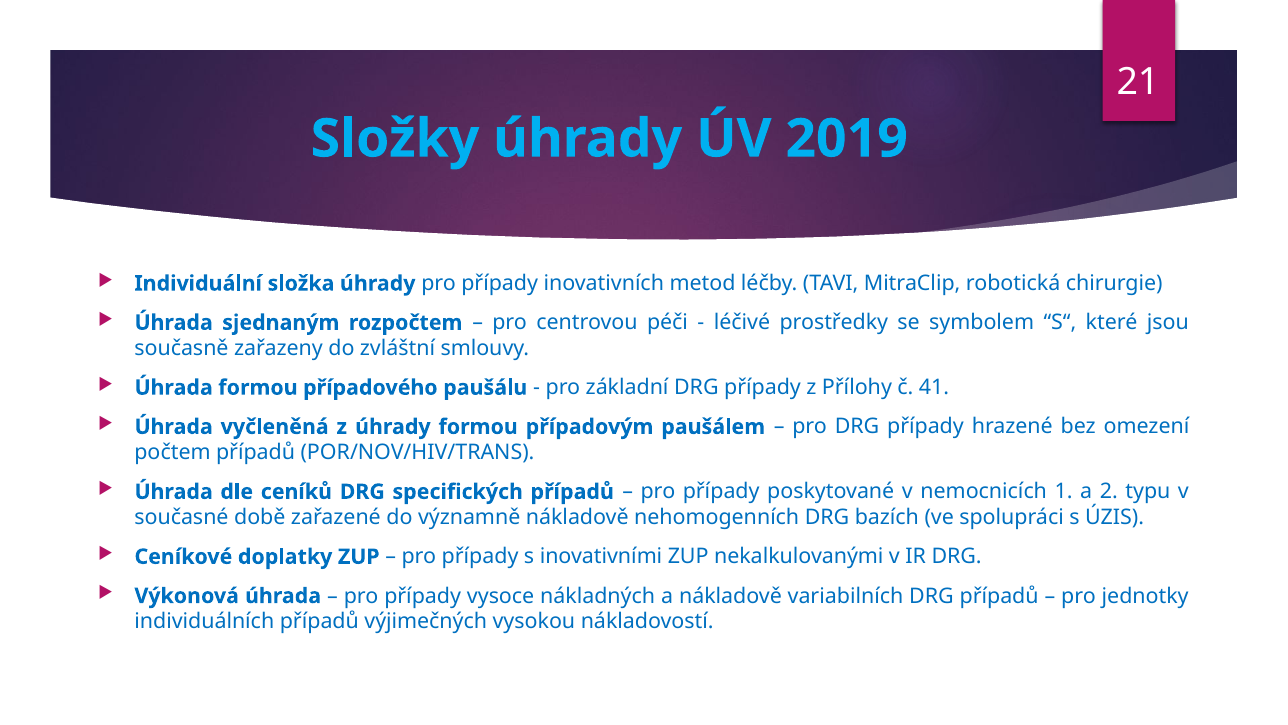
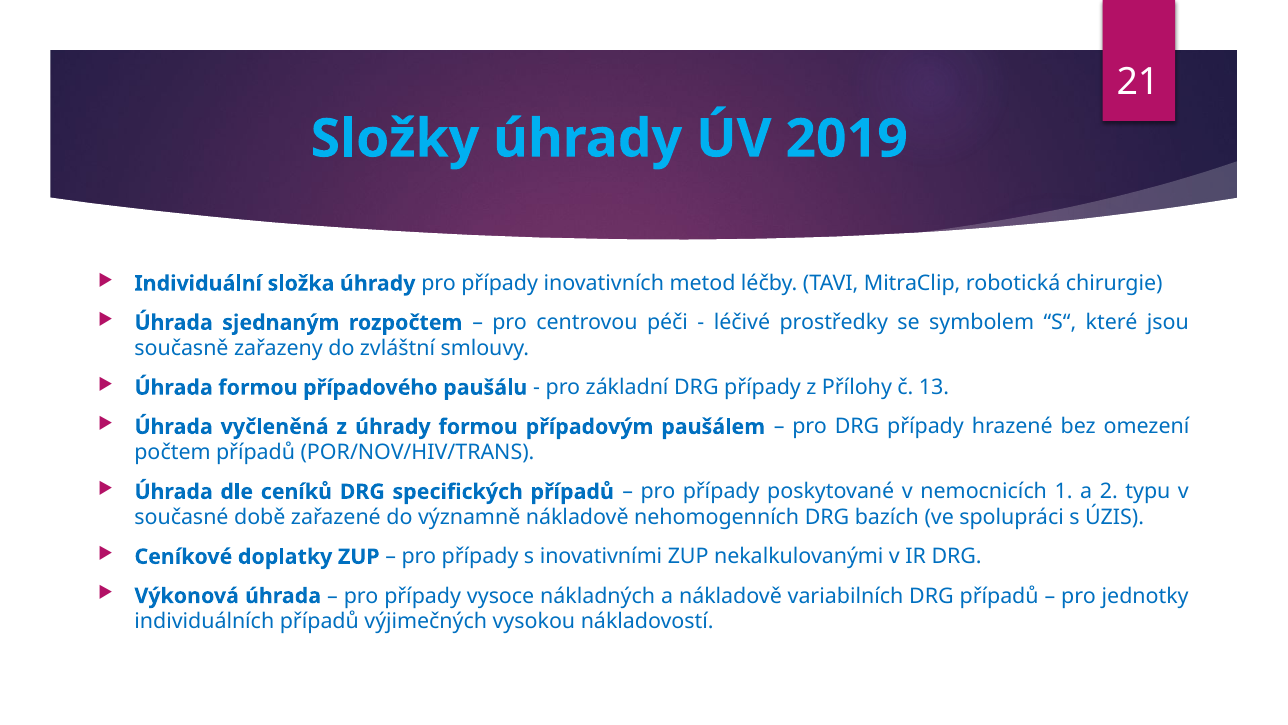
41: 41 -> 13
